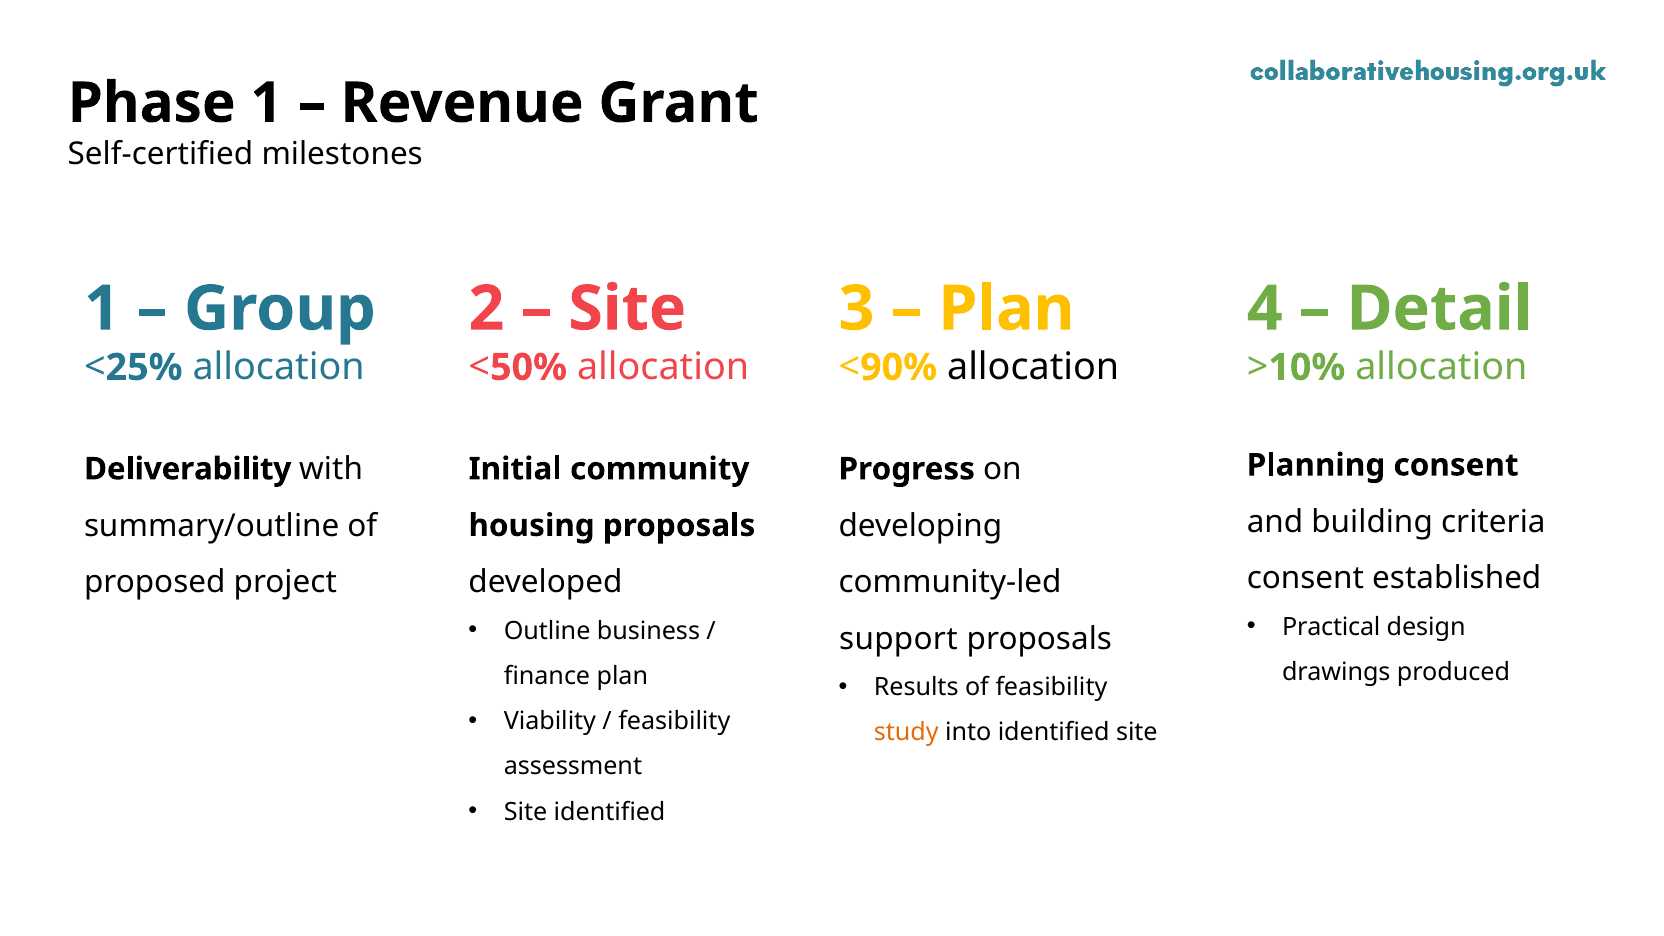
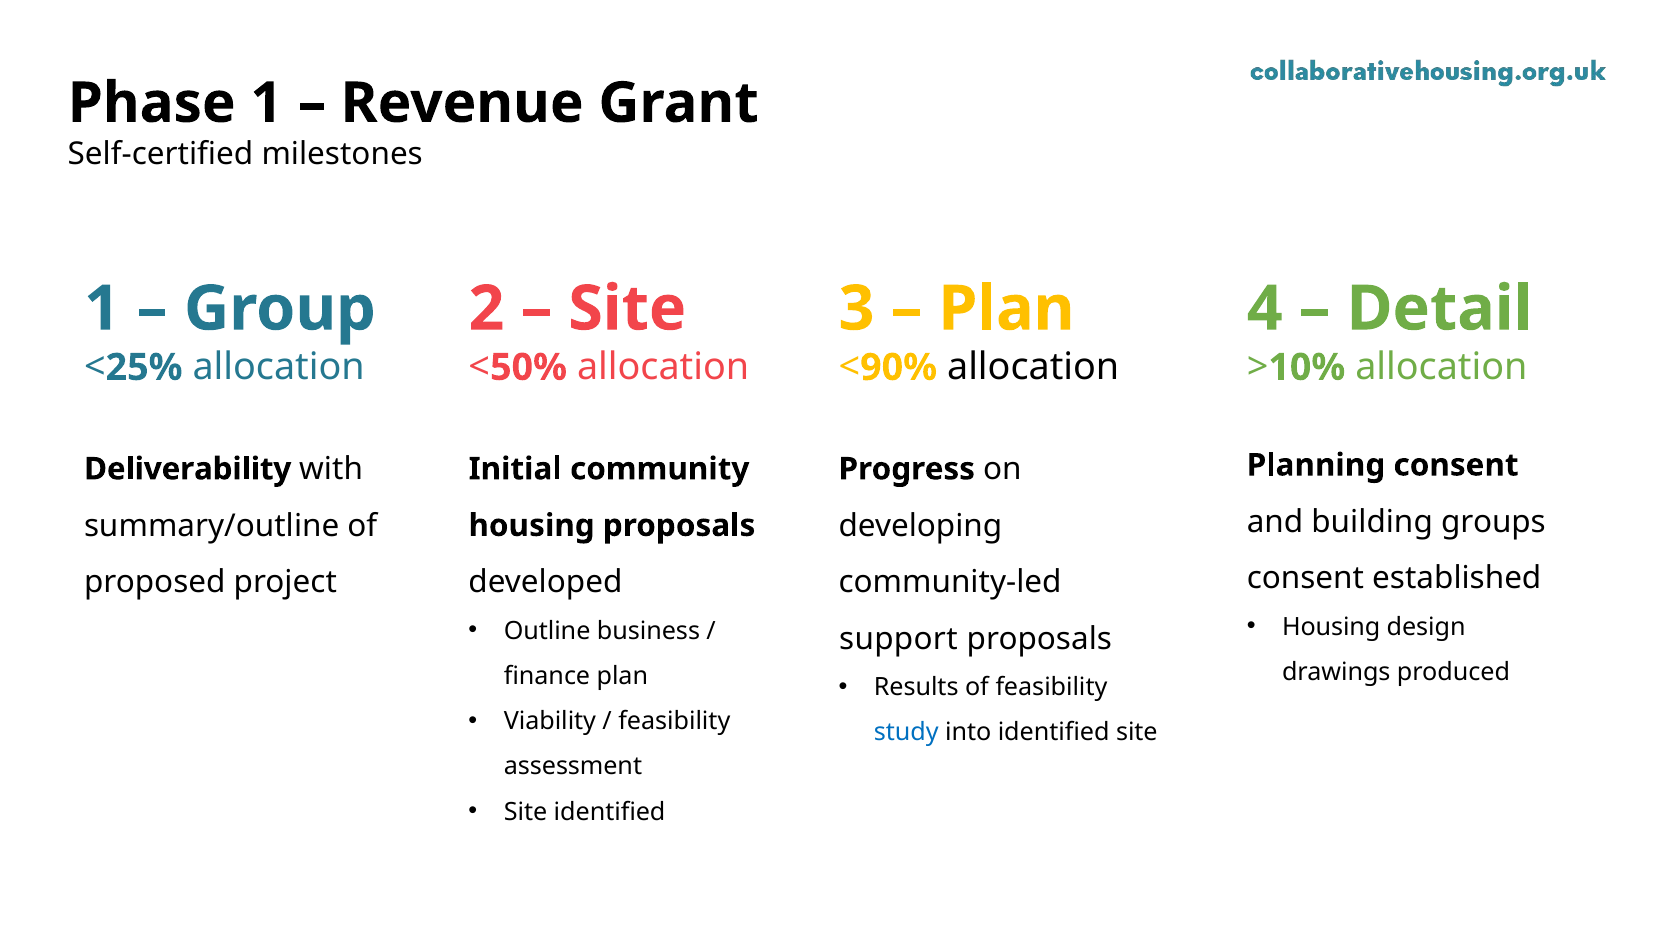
criteria: criteria -> groups
Practical at (1331, 627): Practical -> Housing
study colour: orange -> blue
